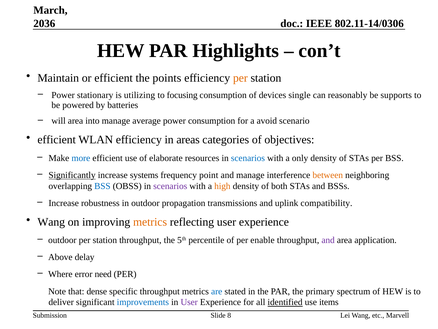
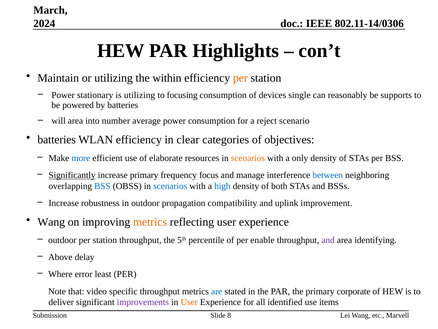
2036: 2036 -> 2024
or efficient: efficient -> utilizing
points: points -> within
into manage: manage -> number
avoid: avoid -> reject
efficient at (57, 140): efficient -> batteries
areas: areas -> clear
scenarios at (248, 158) colour: blue -> orange
increase systems: systems -> primary
point: point -> focus
between colour: orange -> blue
scenarios at (170, 186) colour: purple -> blue
high colour: orange -> blue
transmissions: transmissions -> compatibility
compatibility: compatibility -> improvement
application: application -> identifying
need: need -> least
dense: dense -> video
spectrum: spectrum -> corporate
improvements colour: blue -> purple
User at (189, 302) colour: purple -> orange
identified underline: present -> none
